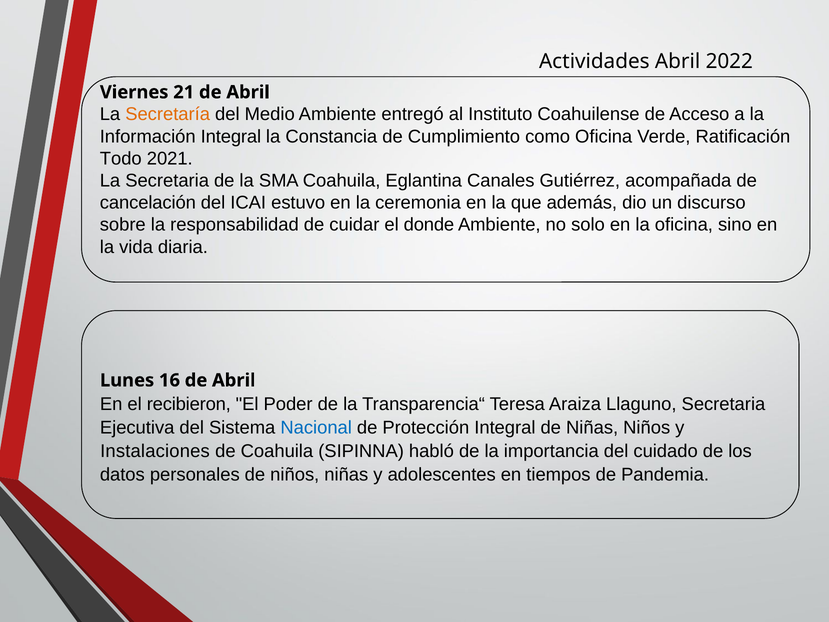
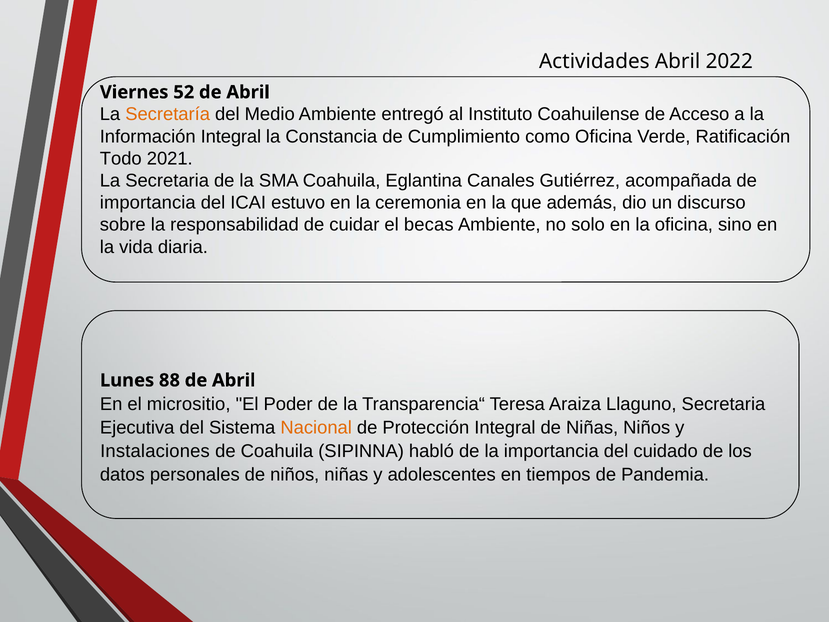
21: 21 -> 52
cancelación at (148, 203): cancelación -> importancia
donde: donde -> becas
16: 16 -> 88
recibieron: recibieron -> micrositio
Nacional colour: blue -> orange
